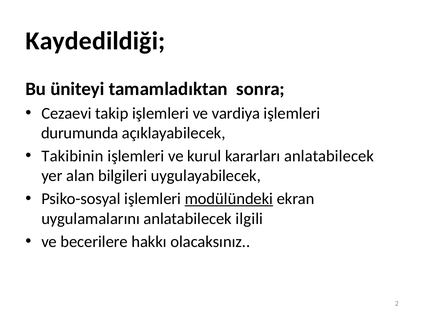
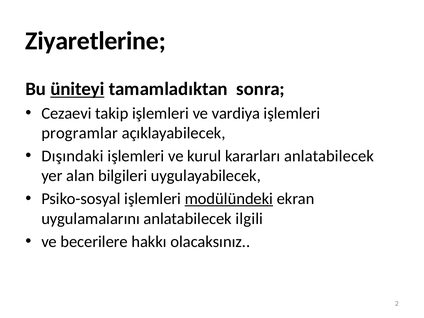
Kaydedildiği: Kaydedildiği -> Ziyaretlerine
üniteyi underline: none -> present
durumunda: durumunda -> programlar
Takibinin: Takibinin -> Dışındaki
